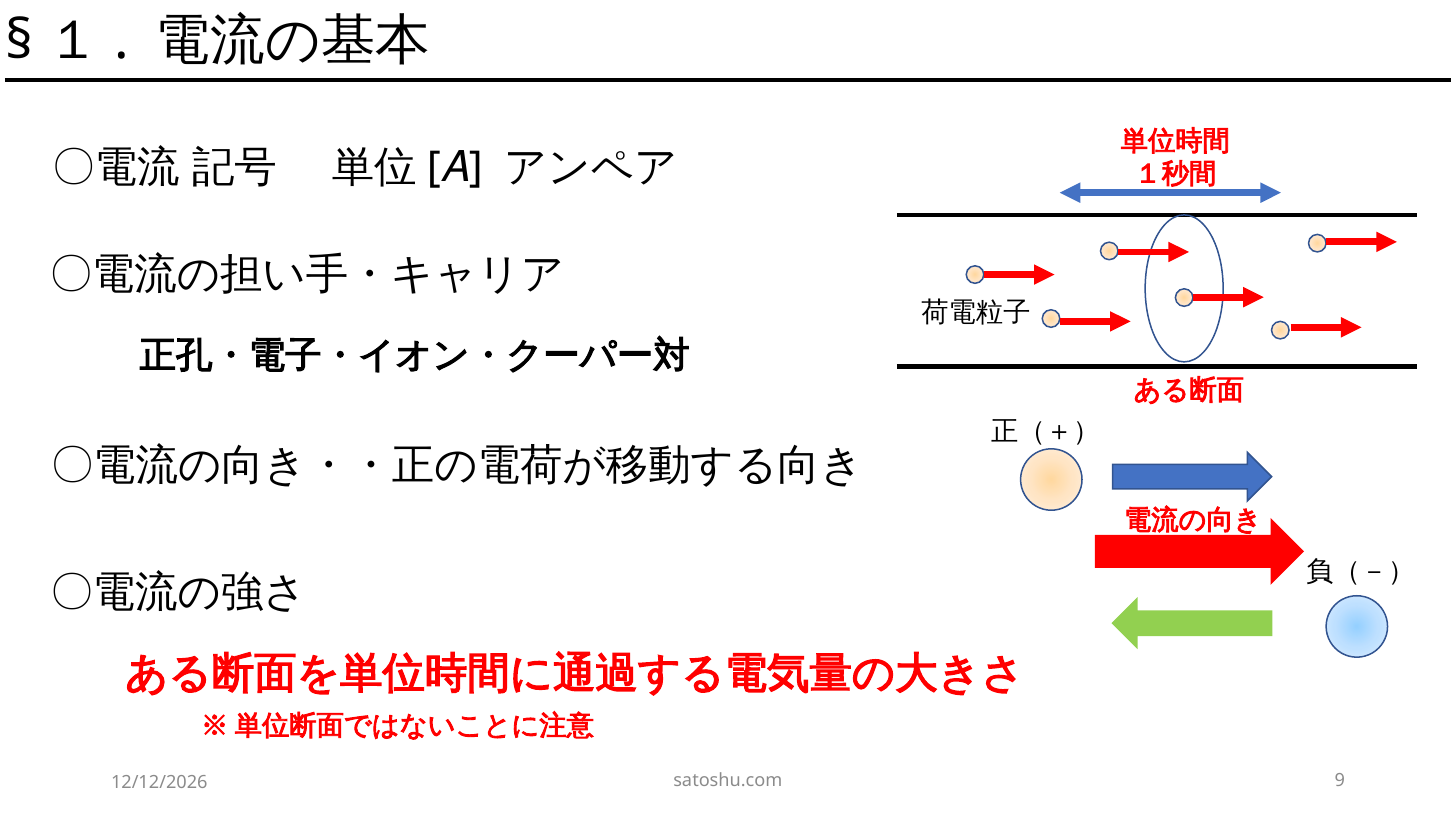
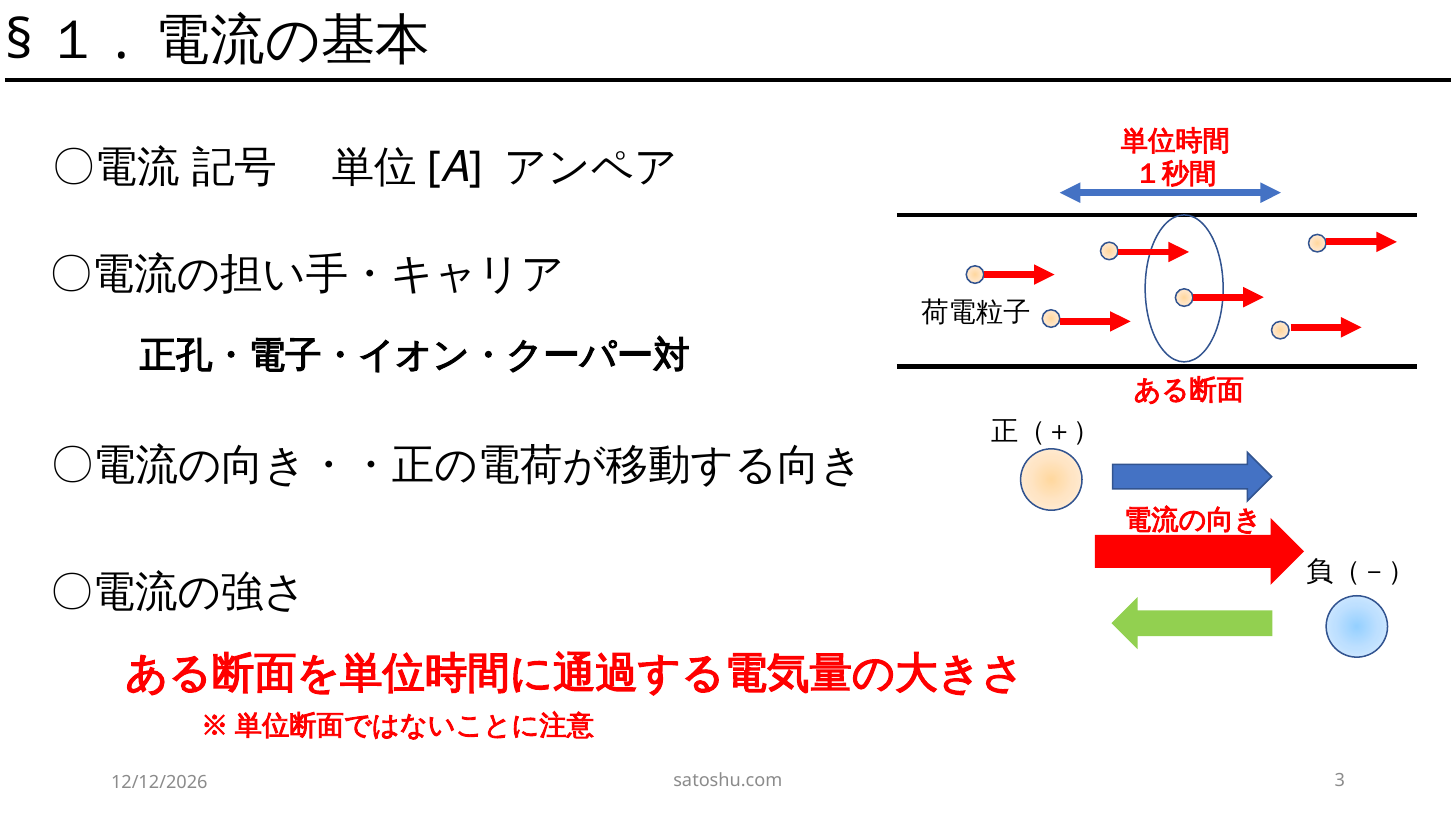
9: 9 -> 3
